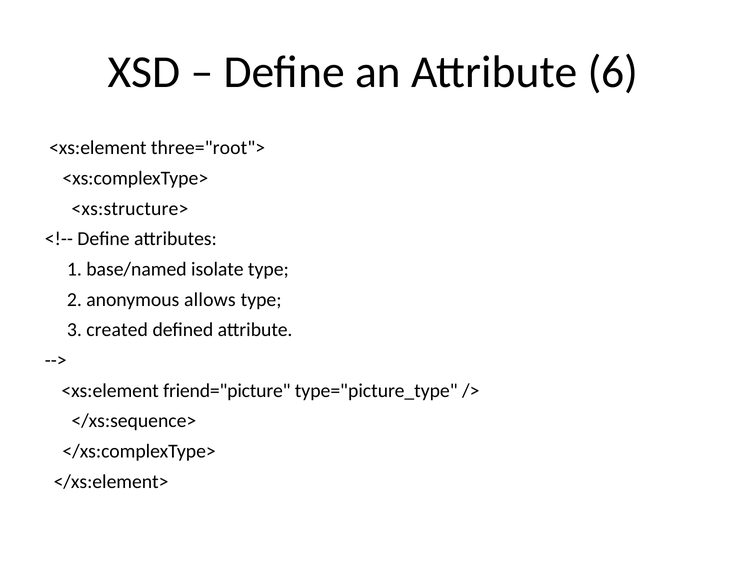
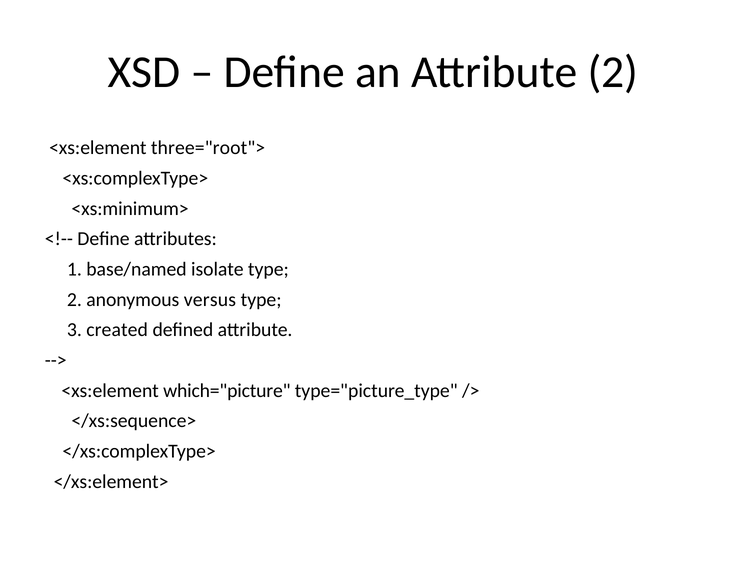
Attribute 6: 6 -> 2
<xs:structure>: <xs:structure> -> <xs:minimum>
allows: allows -> versus
friend="picture: friend="picture -> which="picture
